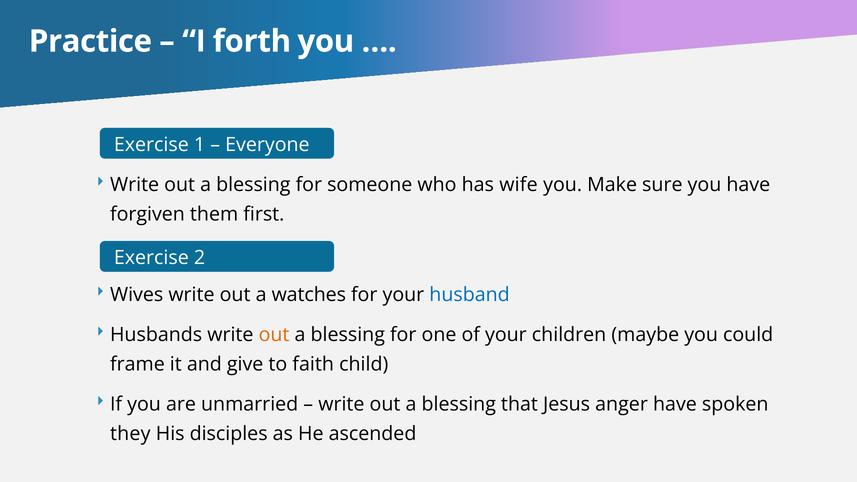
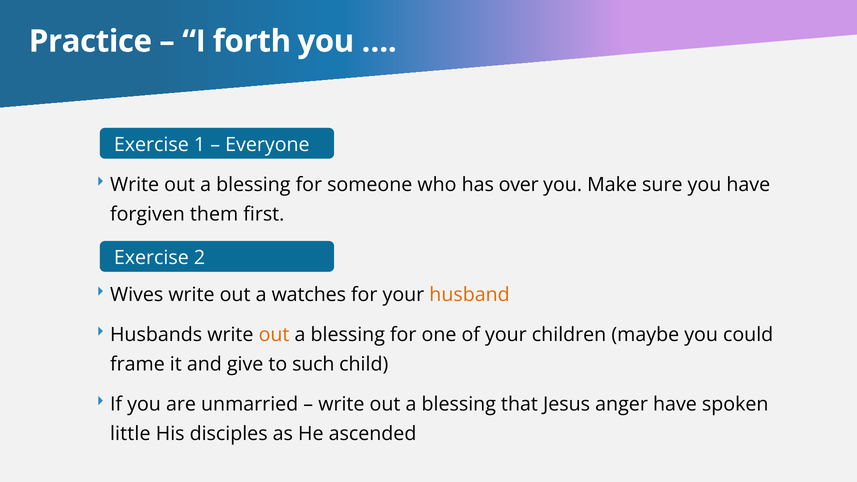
wife: wife -> over
husband colour: blue -> orange
faith: faith -> such
they: they -> little
